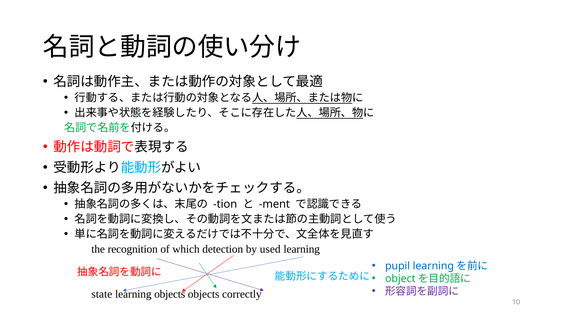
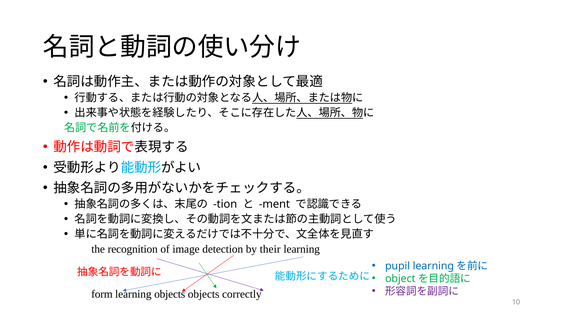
which: which -> image
used: used -> their
state: state -> form
